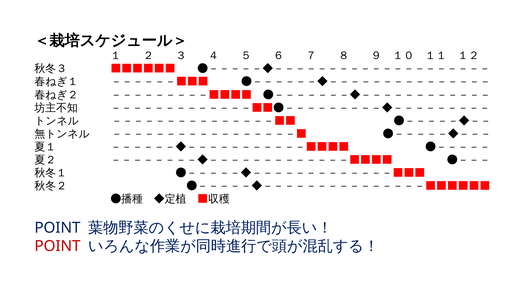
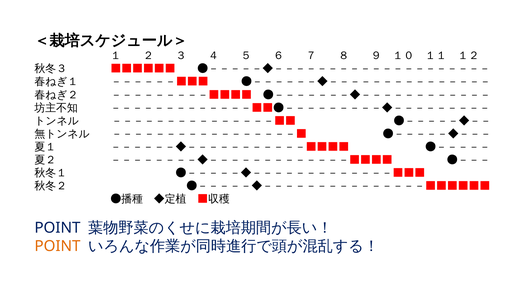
POINT at (57, 246) colour: red -> orange
